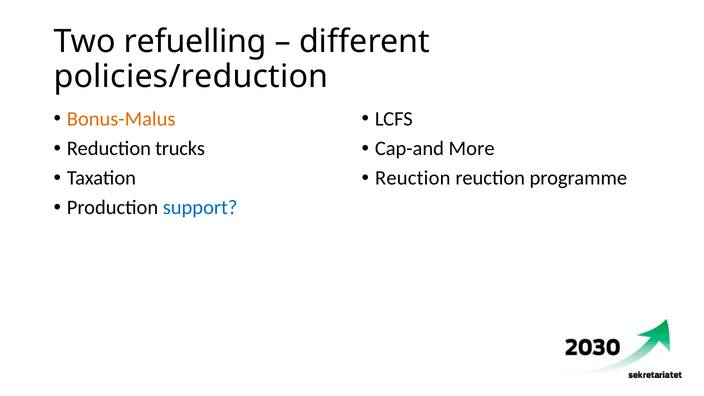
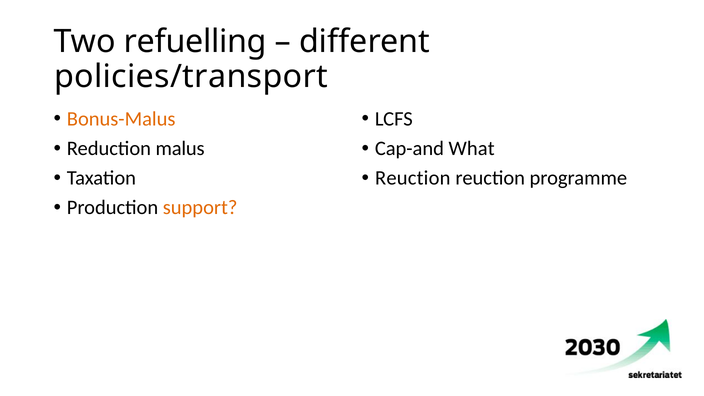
policies/reduction: policies/reduction -> policies/transport
trucks: trucks -> malus
More: More -> What
support colour: blue -> orange
